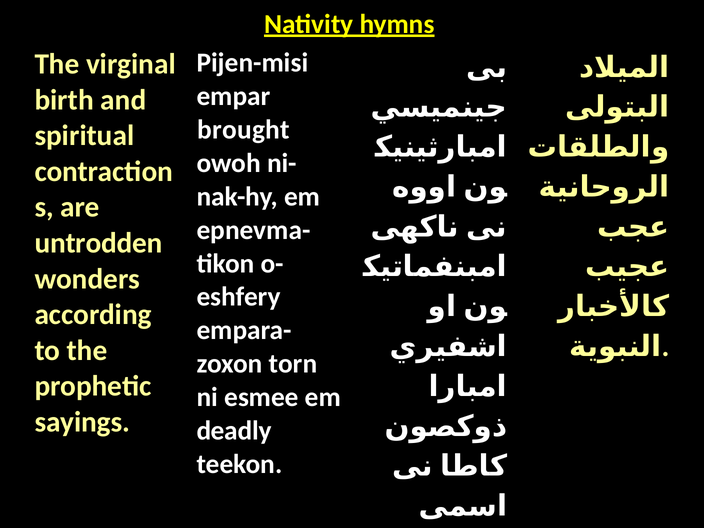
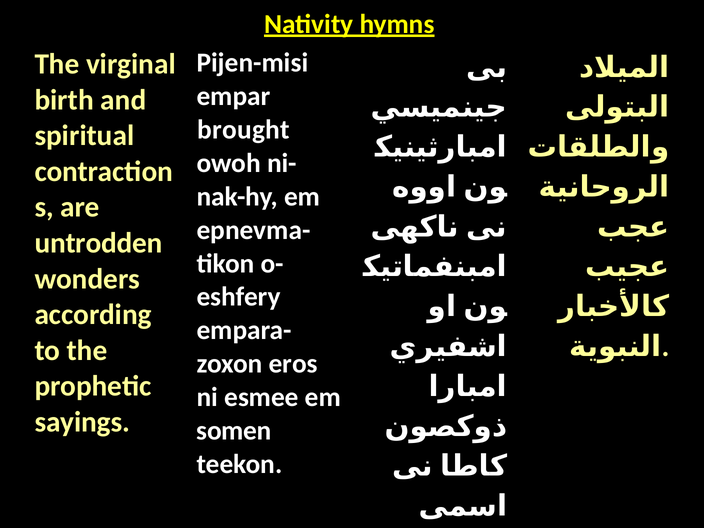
torn: torn -> eros
deadly: deadly -> somen
